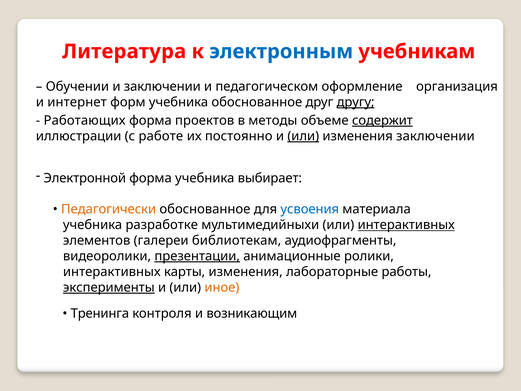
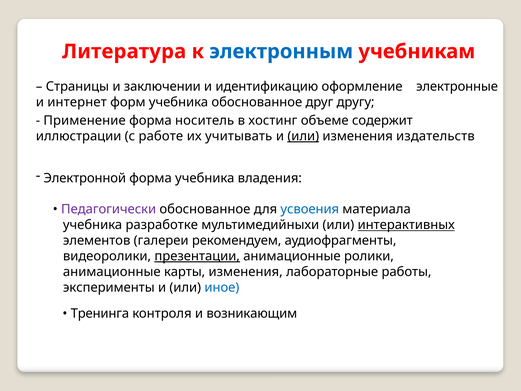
Обучении: Обучении -> Страницы
педагогическом: педагогическом -> идентификацию
организация: организация -> электронные
другу underline: present -> none
Работающих: Работающих -> Применение
проектов: проектов -> носитель
методы: методы -> хостинг
содержит underline: present -> none
постоянно: постоянно -> учитывать
изменения заключении: заключении -> издательств
выбирает: выбирает -> владения
Педагогически colour: orange -> purple
библиотекам: библиотекам -> рекомендуем
интерактивных at (112, 272): интерактивных -> анимационные
эксперименты underline: present -> none
иное colour: orange -> blue
